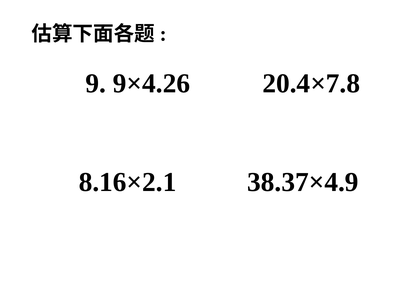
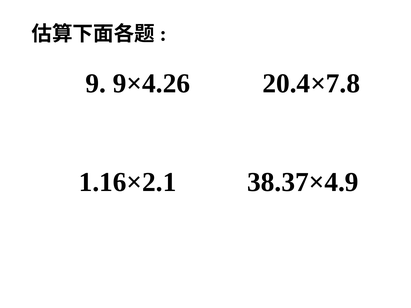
8.16×2.1: 8.16×2.1 -> 1.16×2.1
